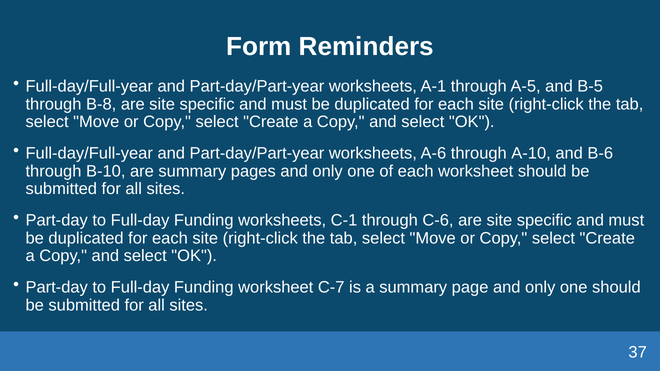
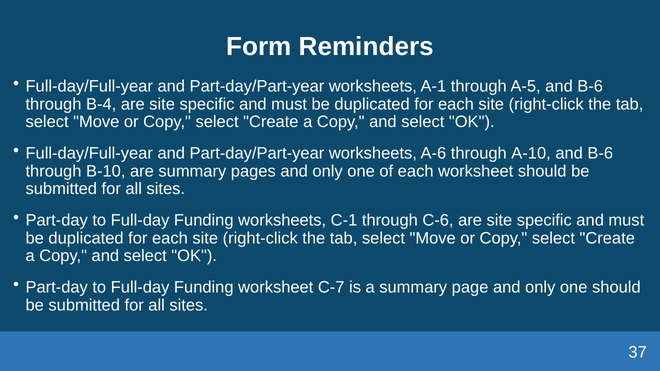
A-5 and B-5: B-5 -> B-6
B-8: B-8 -> B-4
